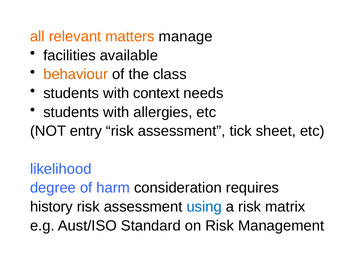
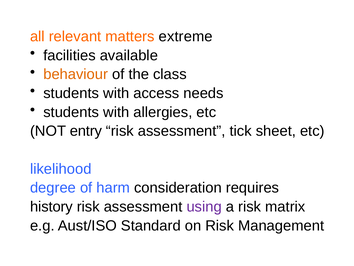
manage: manage -> extreme
context: context -> access
using colour: blue -> purple
